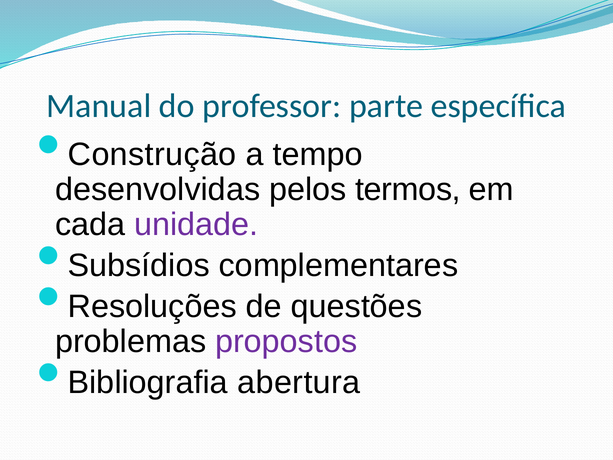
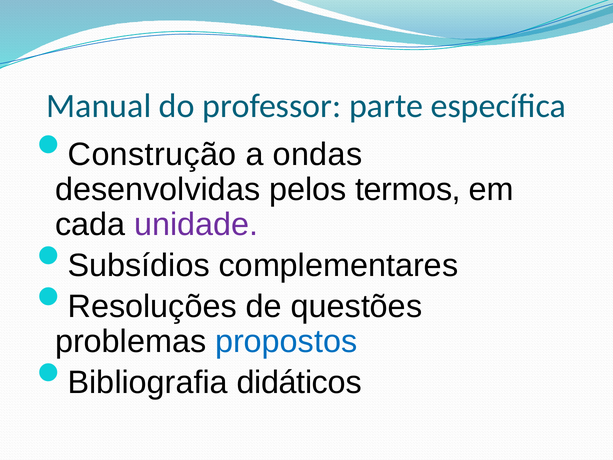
tempo: tempo -> ondas
propostos colour: purple -> blue
abertura: abertura -> didáticos
